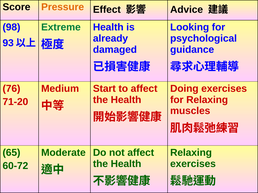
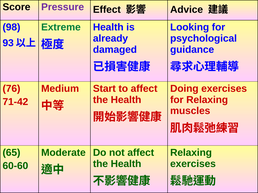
Pressure colour: orange -> purple
71-20: 71-20 -> 71-42
60-72: 60-72 -> 60-60
